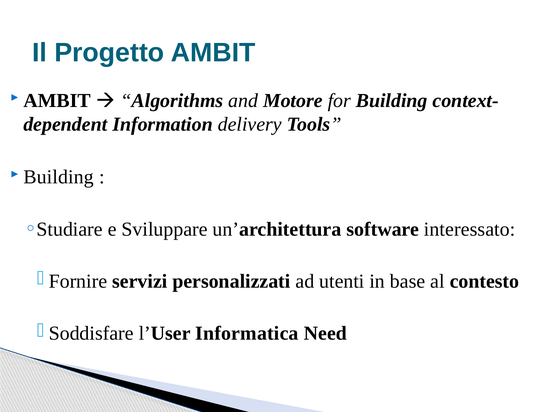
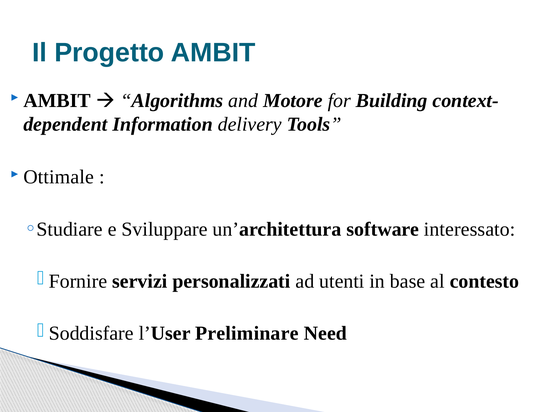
Building at (59, 177): Building -> Ottimale
Informatica: Informatica -> Preliminare
